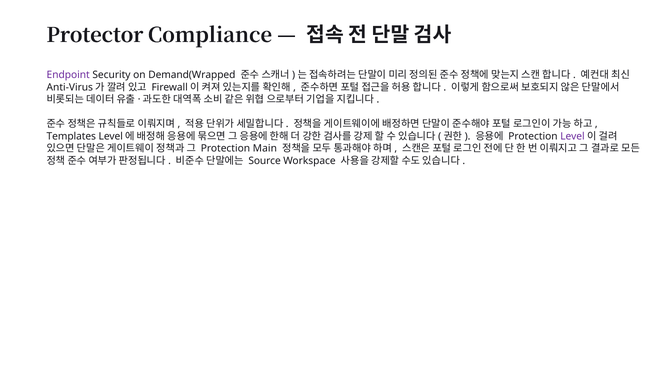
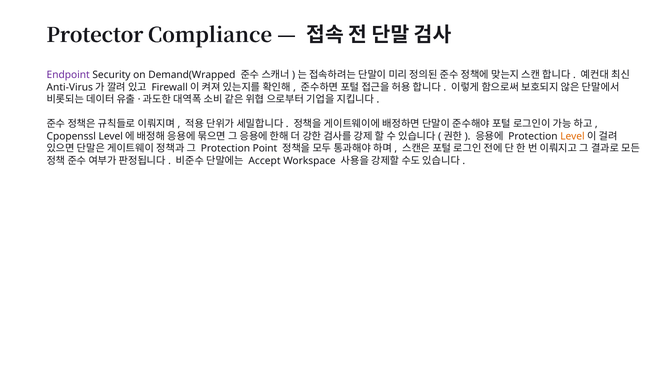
Templates: Templates -> Cpopenssl
Level at (572, 136) colour: purple -> orange
Main: Main -> Point
Source: Source -> Accept
